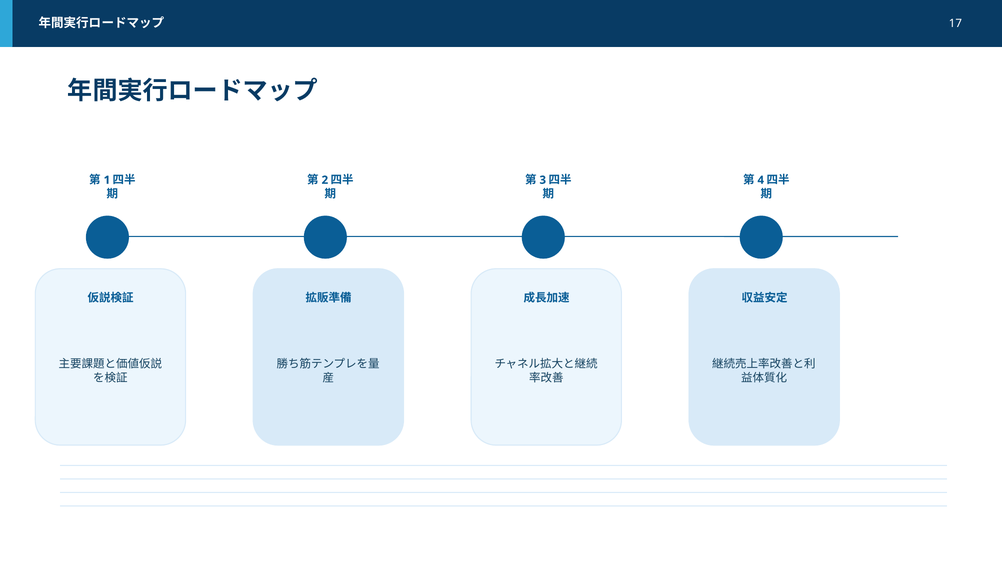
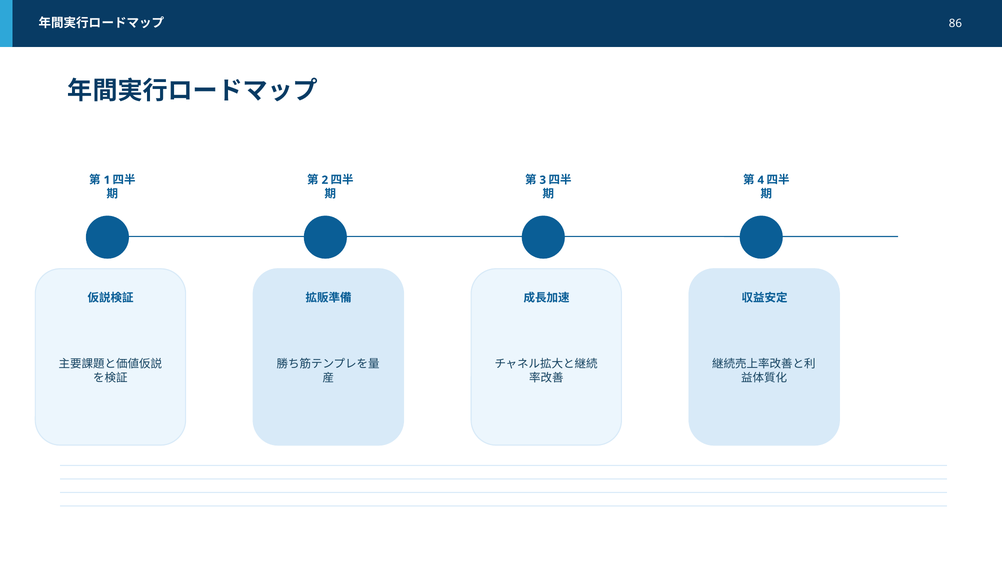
17: 17 -> 86
